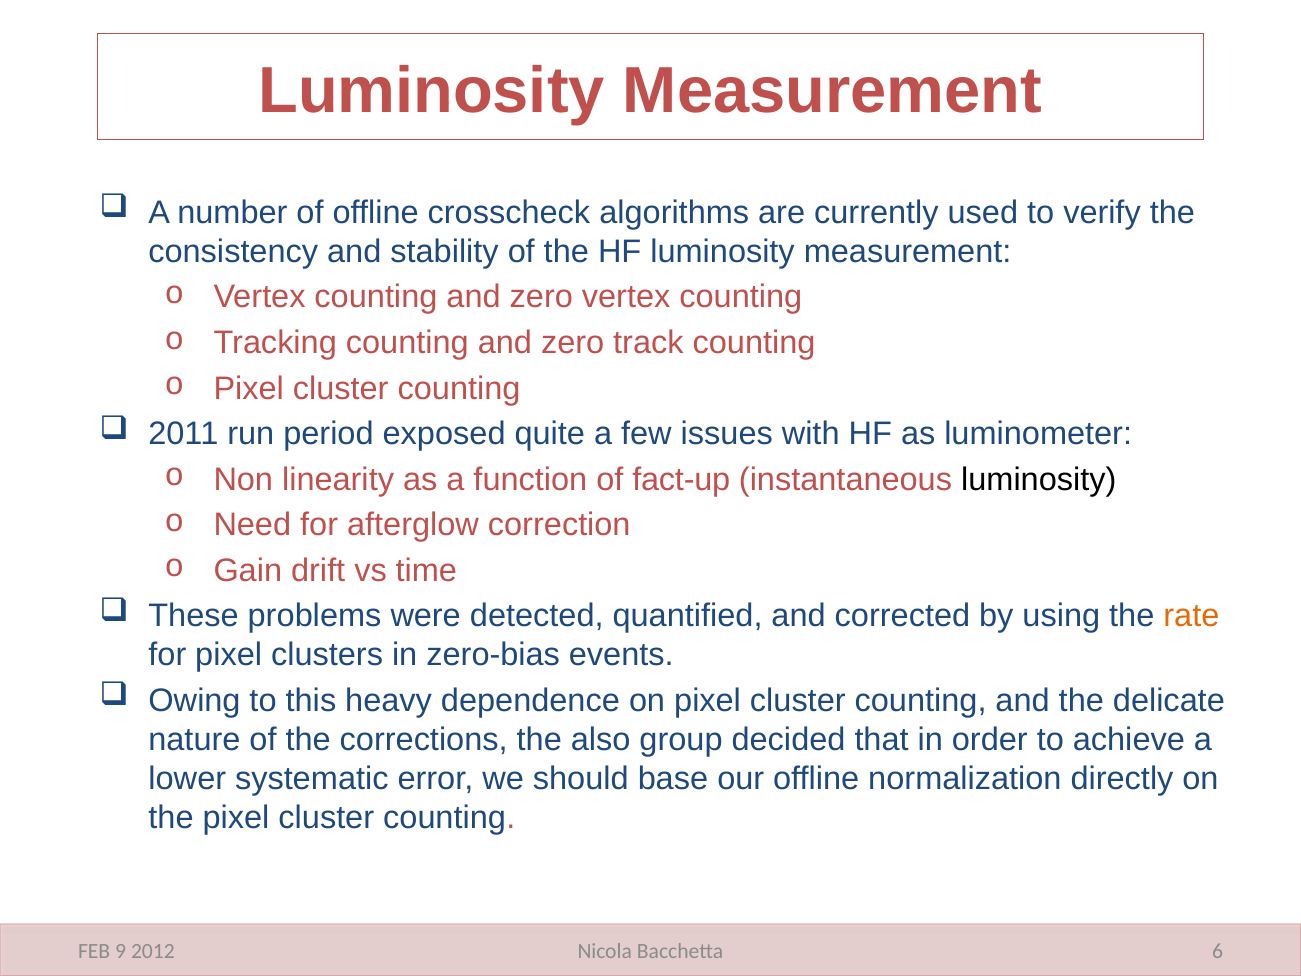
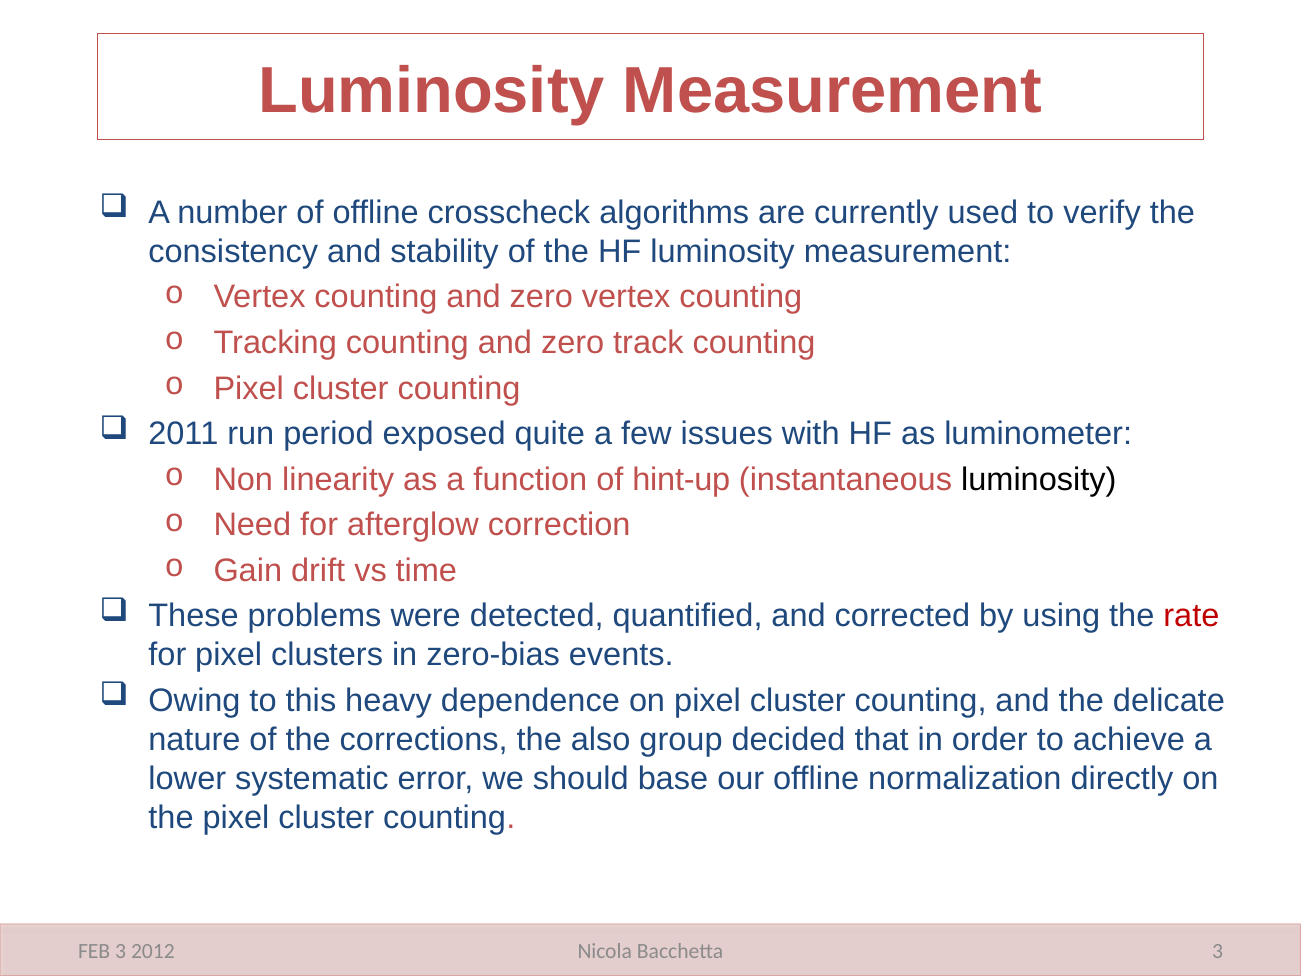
fact-up: fact-up -> hint-up
rate colour: orange -> red
Bacchetta 6: 6 -> 3
FEB 9: 9 -> 3
